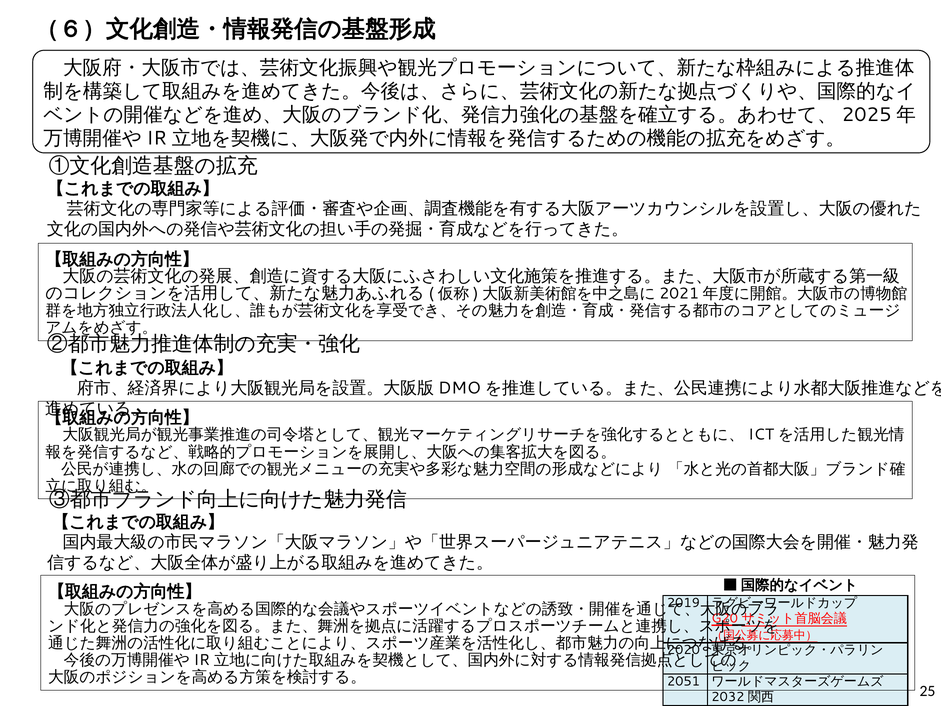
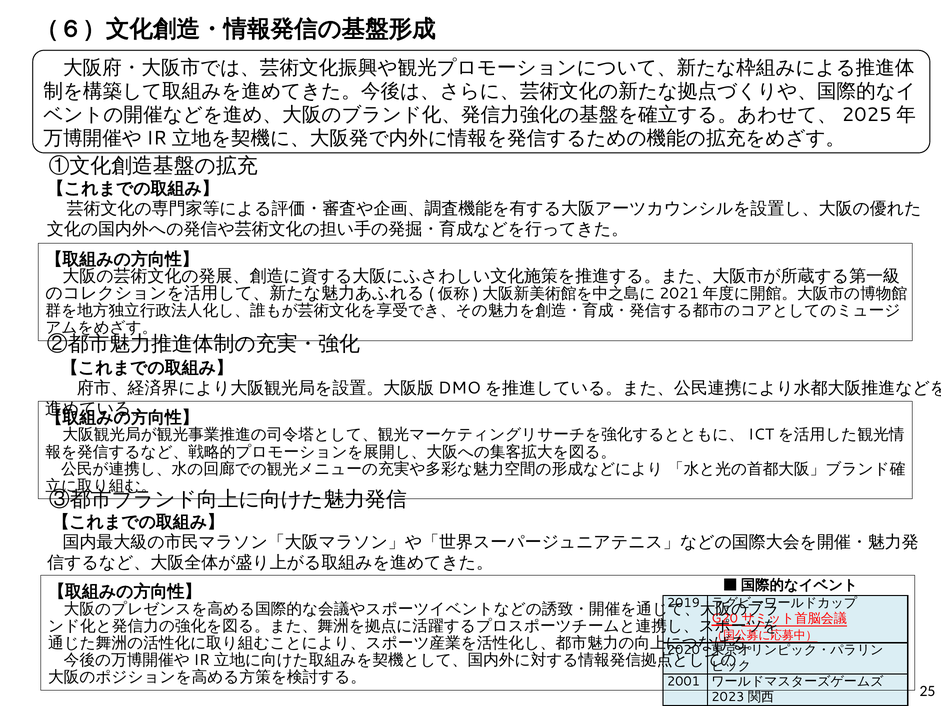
2051: 2051 -> 2001
2032: 2032 -> 2023
